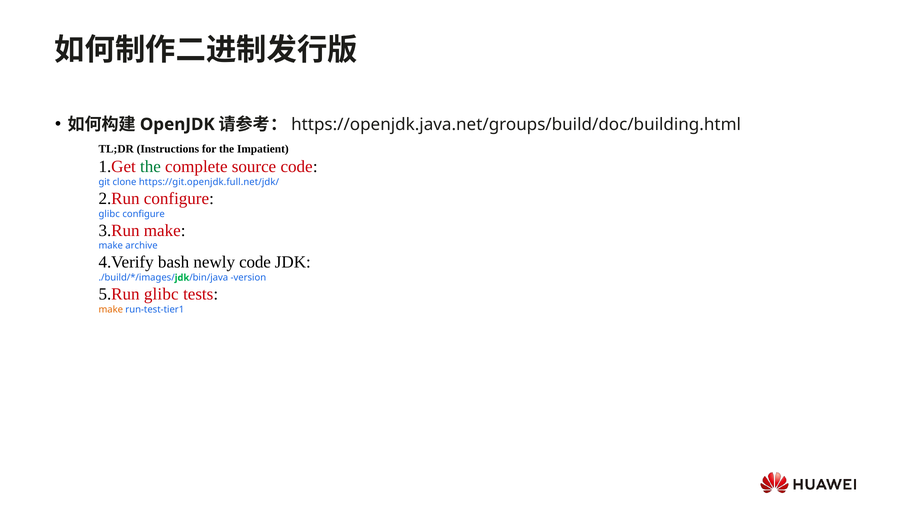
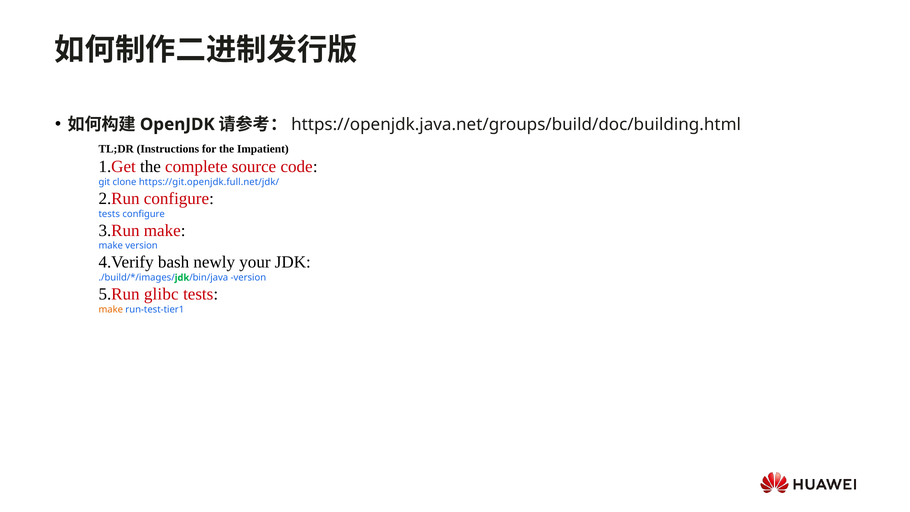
the at (150, 167) colour: green -> black
glibc at (109, 214): glibc -> tests
make archive: archive -> version
newly code: code -> your
